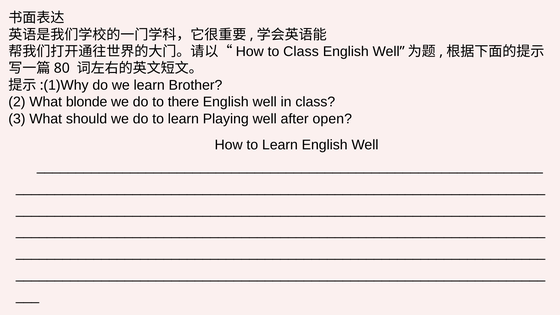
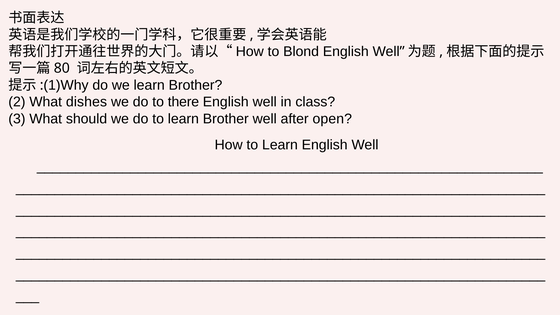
to Class: Class -> Blond
blonde: blonde -> dishes
to learn Playing: Playing -> Brother
